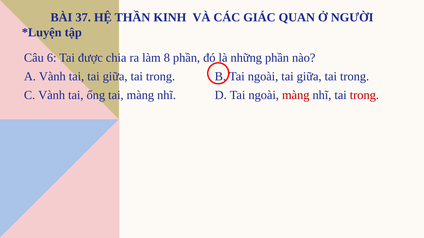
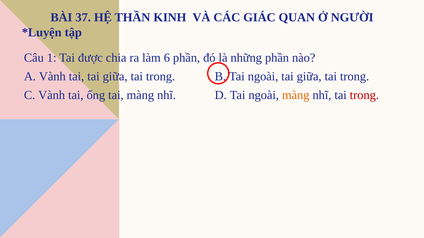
6: 6 -> 1
8: 8 -> 6
màng at (296, 95) colour: red -> orange
